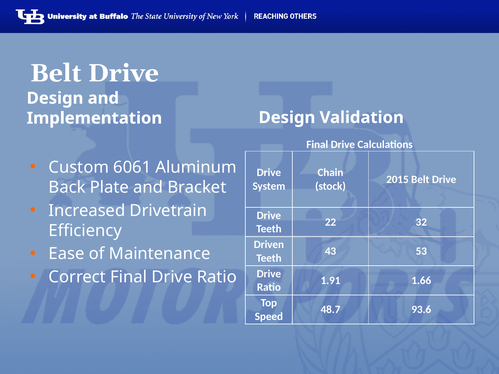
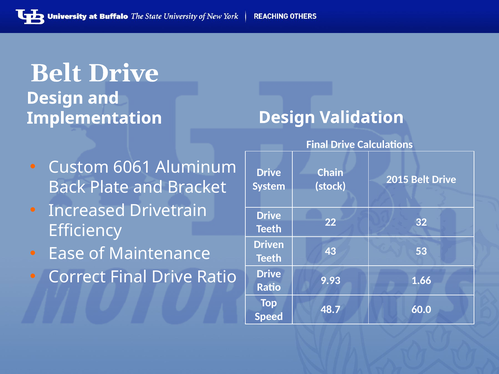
1.91: 1.91 -> 9.93
93.6: 93.6 -> 60.0
